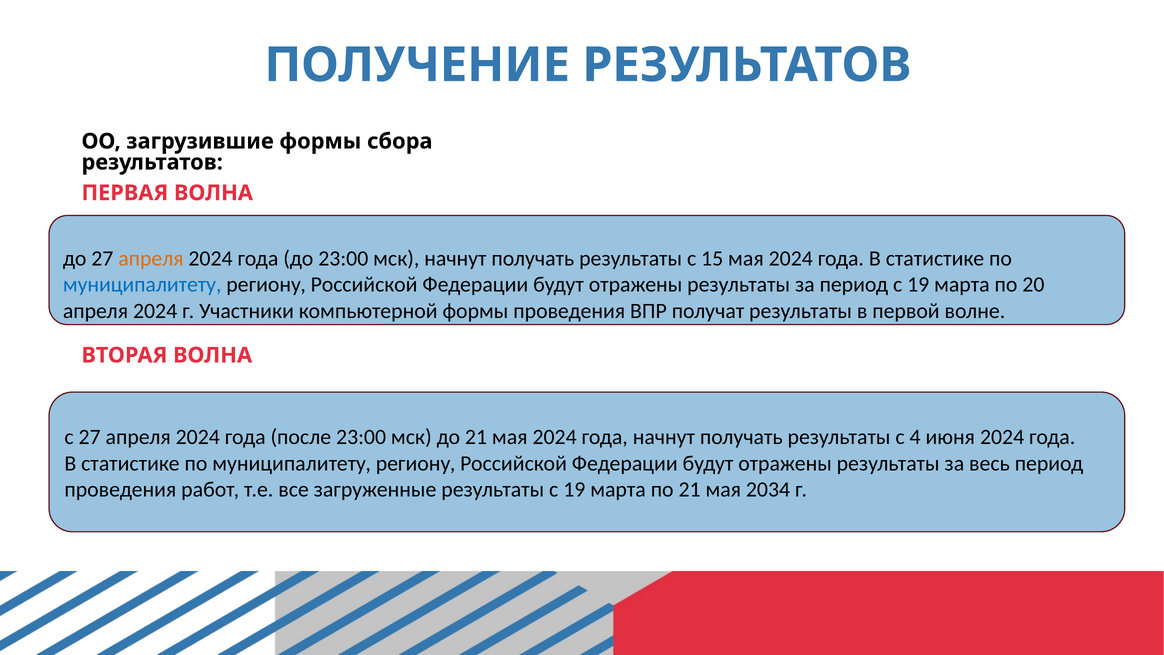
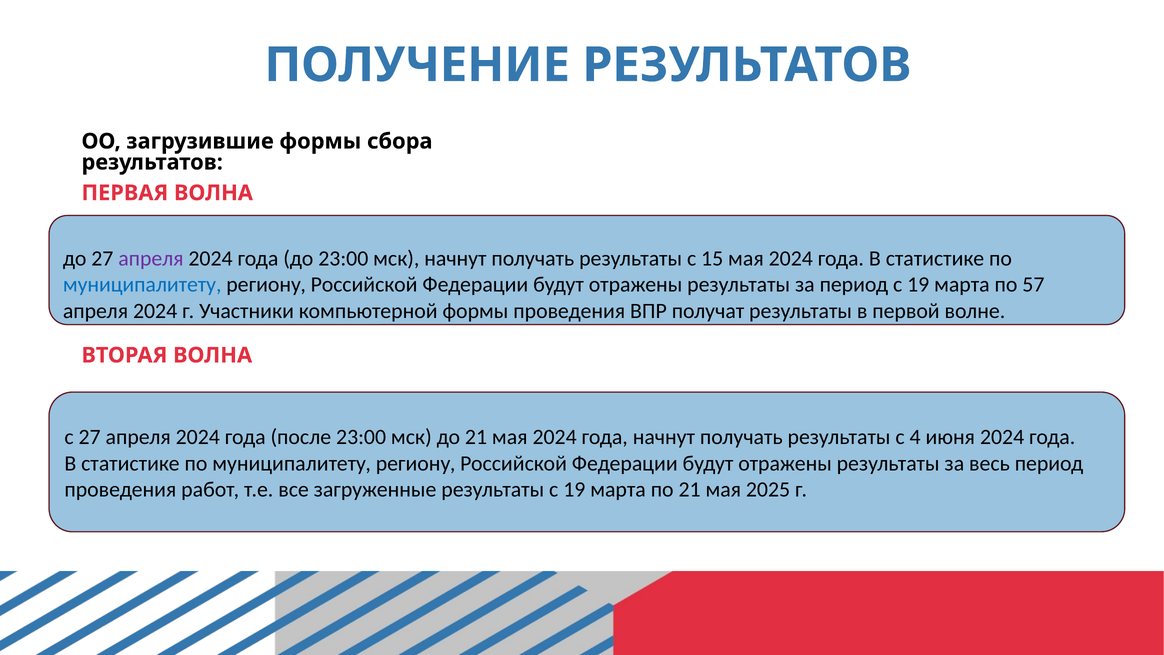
апреля at (151, 258) colour: orange -> purple
20: 20 -> 57
2034: 2034 -> 2025
